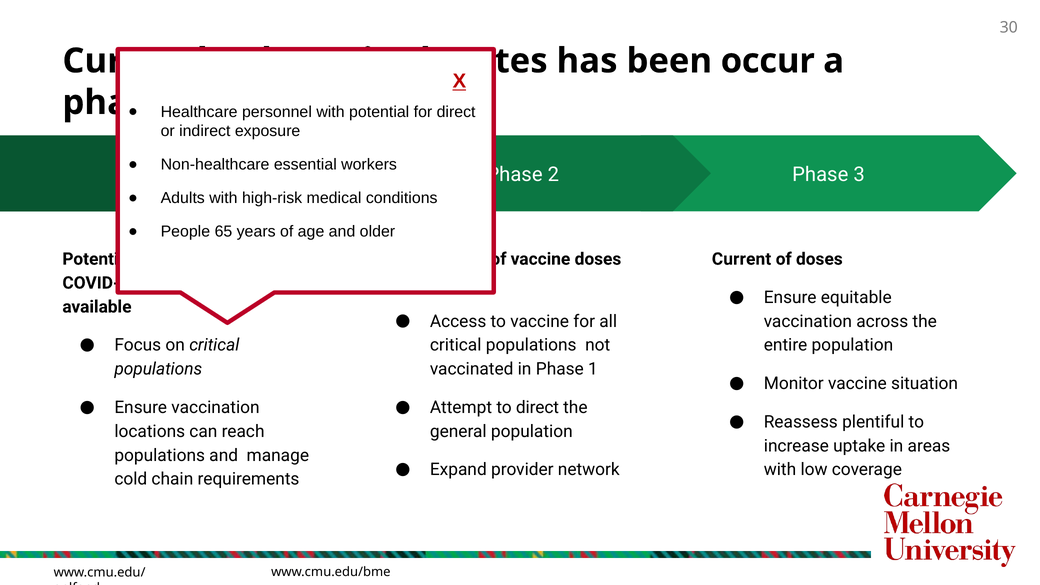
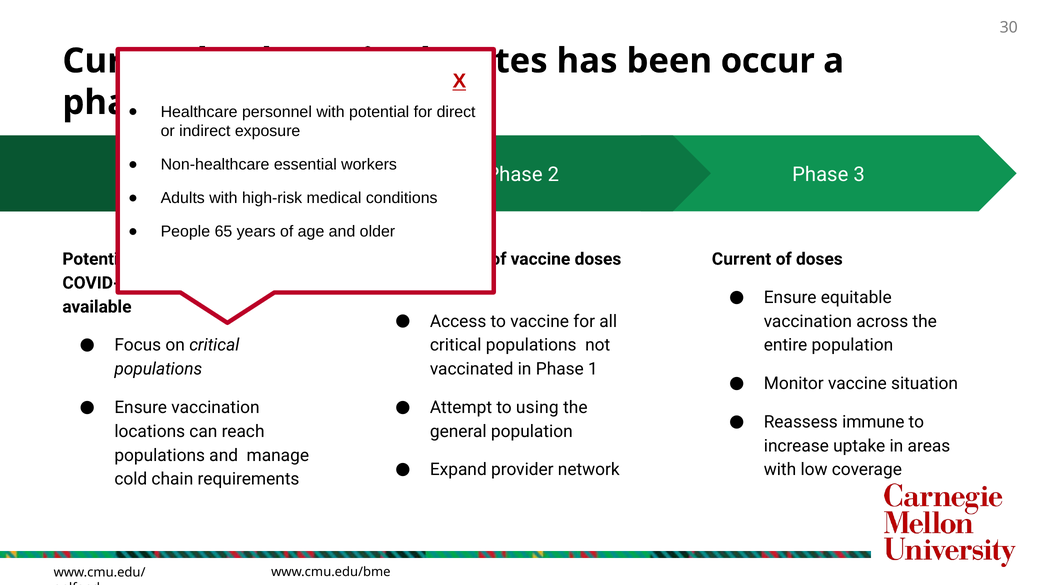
to direct: direct -> using
plentiful: plentiful -> immune
